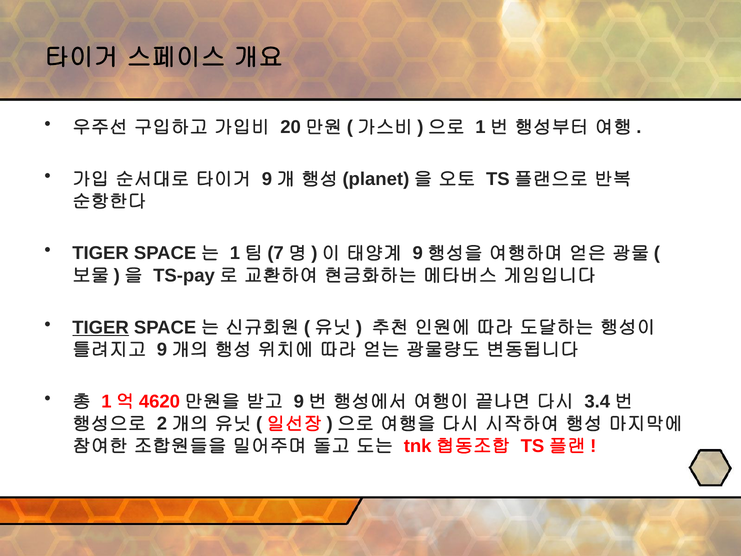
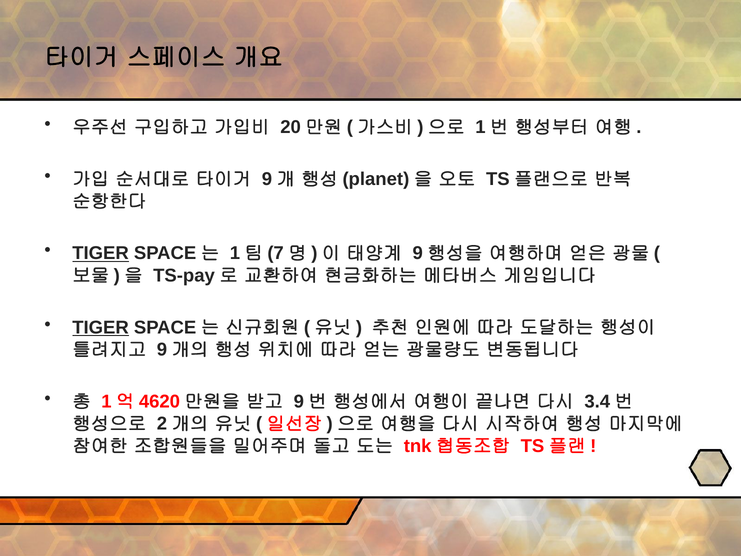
TIGER at (101, 253) underline: none -> present
